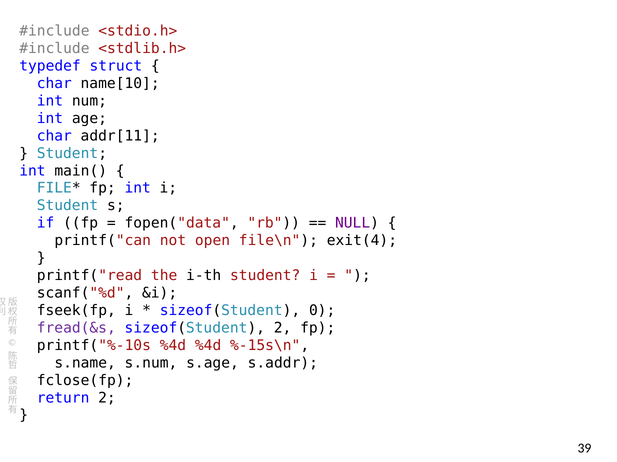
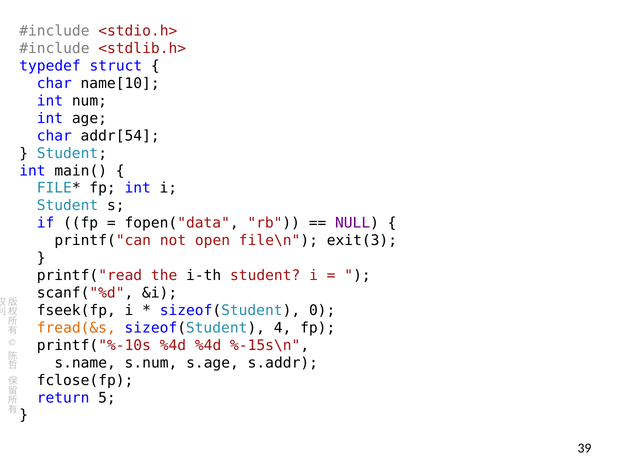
addr[11: addr[11 -> addr[54
exit(4: exit(4 -> exit(3
fread(&s colour: purple -> orange
sizeof(Student 2: 2 -> 4
return 2: 2 -> 5
